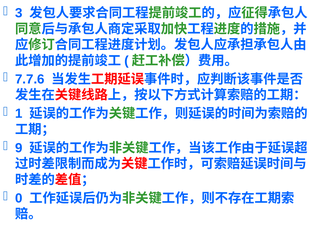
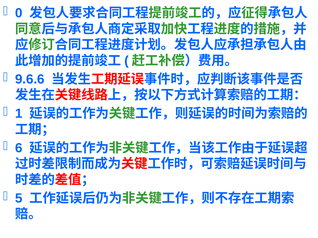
3: 3 -> 0
7.7.6: 7.7.6 -> 9.6.6
9: 9 -> 6
0: 0 -> 5
